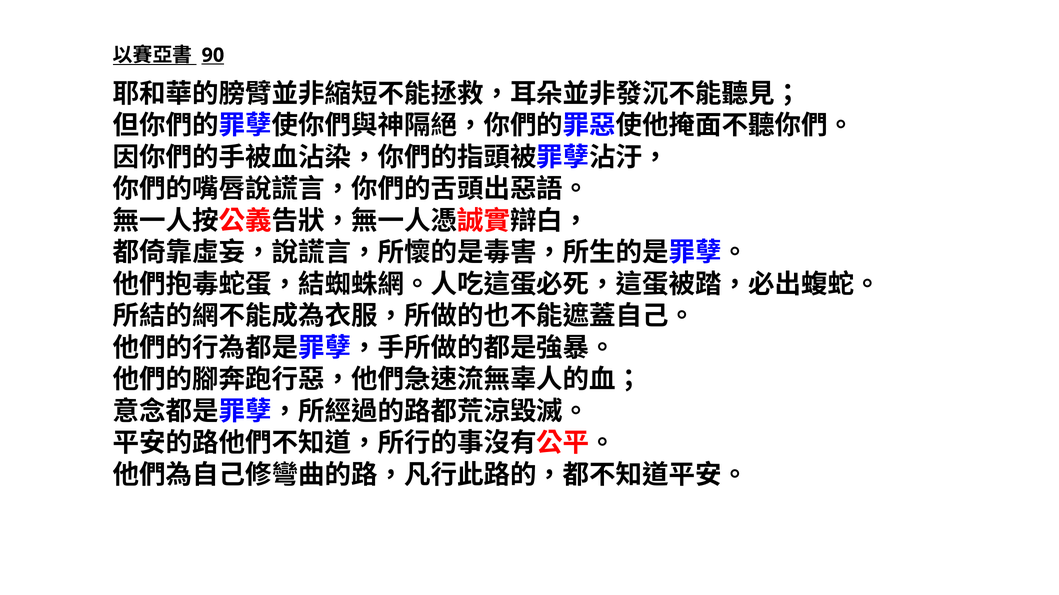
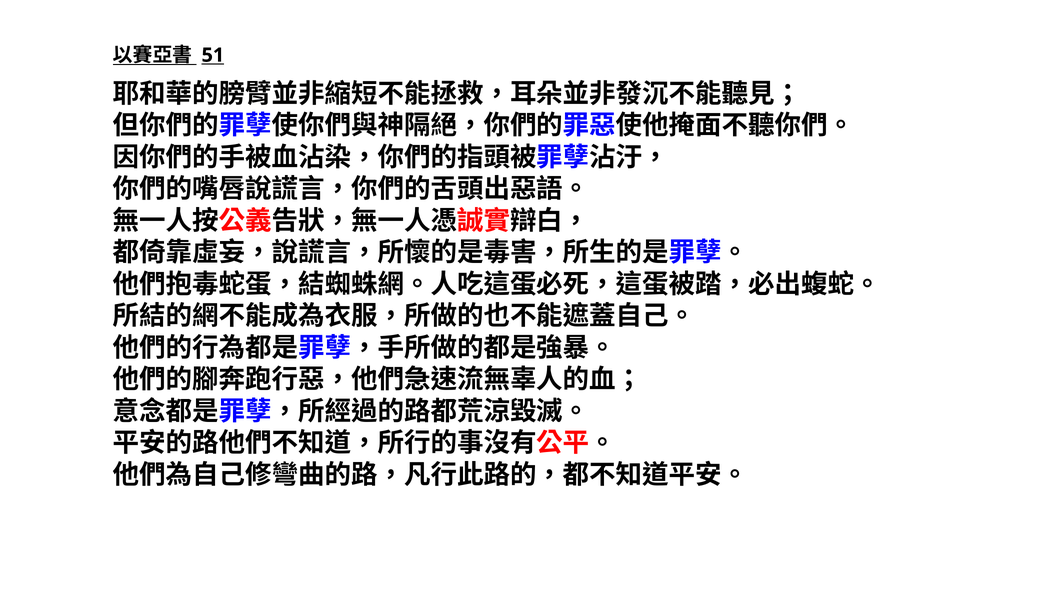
90: 90 -> 51
